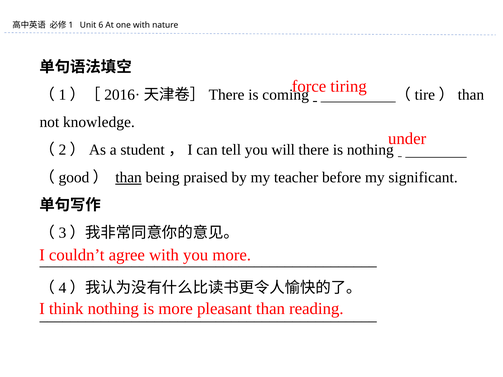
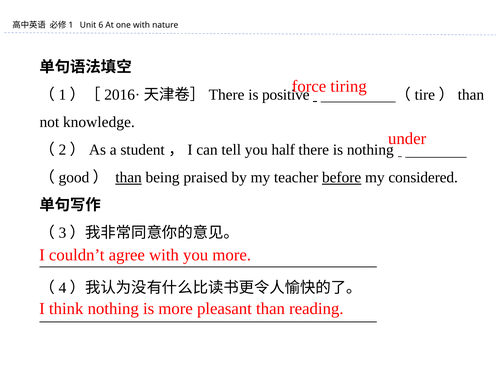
coming: coming -> positive
will: will -> half
before underline: none -> present
significant: significant -> considered
